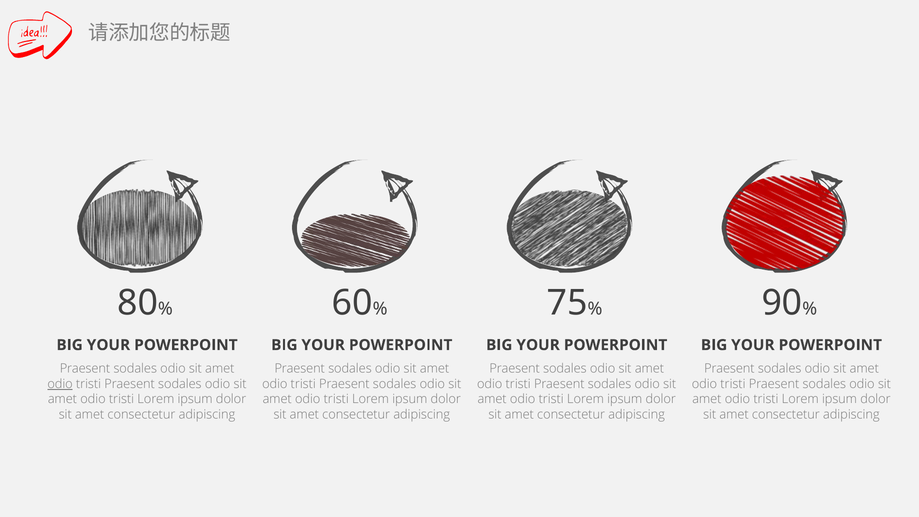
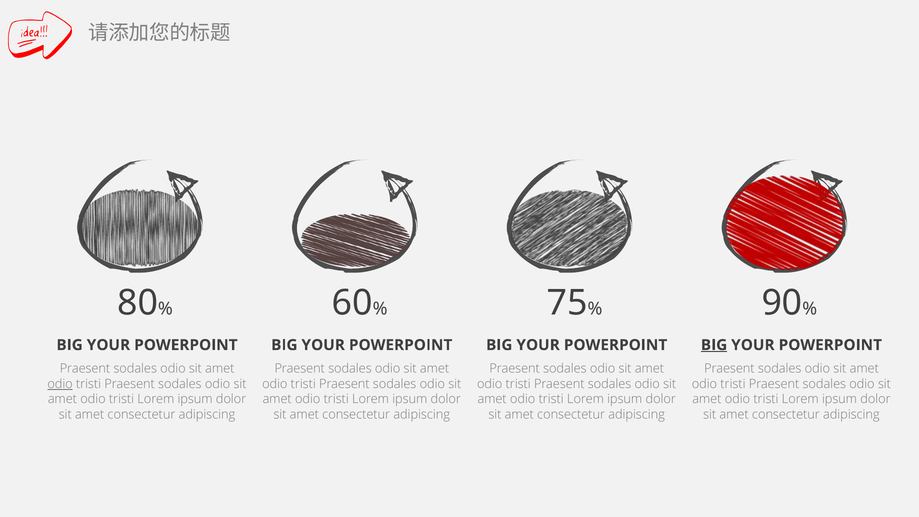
BIG at (714, 345) underline: none -> present
